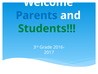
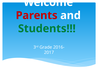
Parents colour: blue -> red
